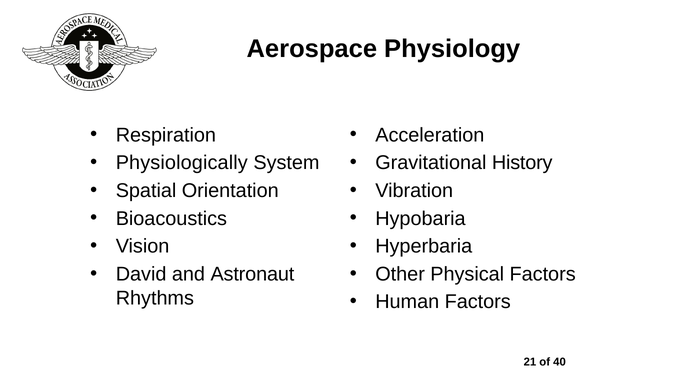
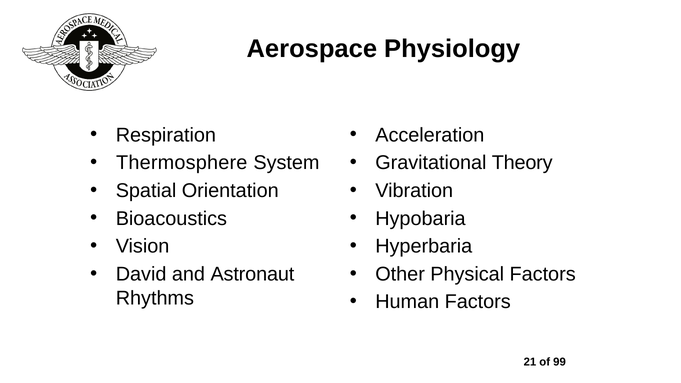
Physiologically: Physiologically -> Thermosphere
History: History -> Theory
40: 40 -> 99
